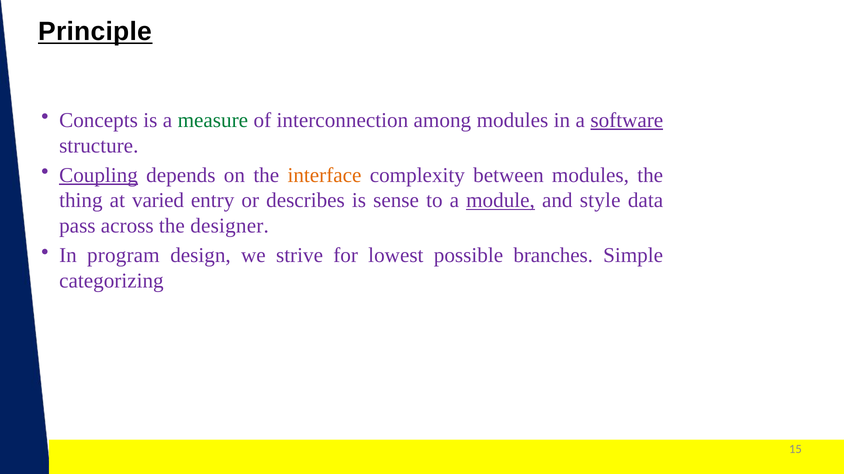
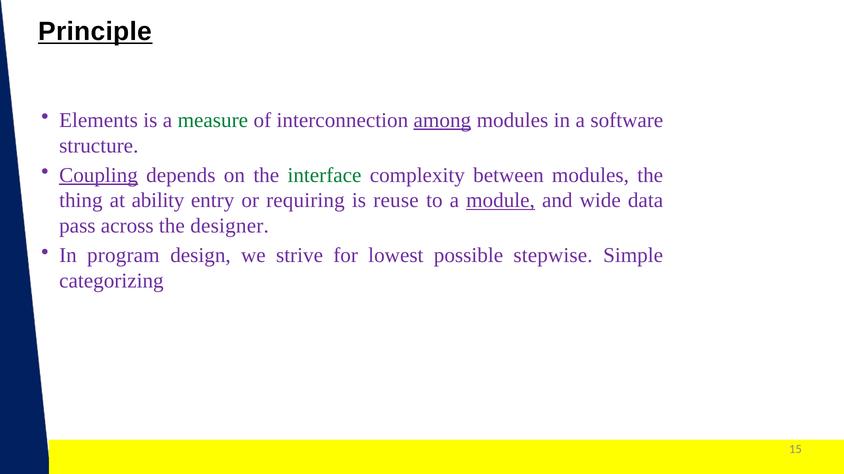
Concepts: Concepts -> Elements
among underline: none -> present
software underline: present -> none
interface colour: orange -> green
varied: varied -> ability
describes: describes -> requiring
sense: sense -> reuse
style: style -> wide
branches: branches -> stepwise
